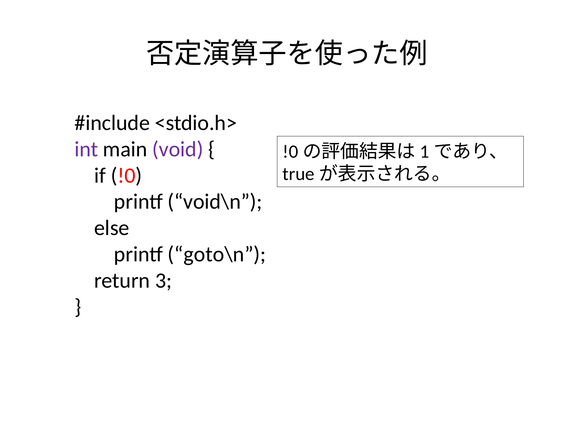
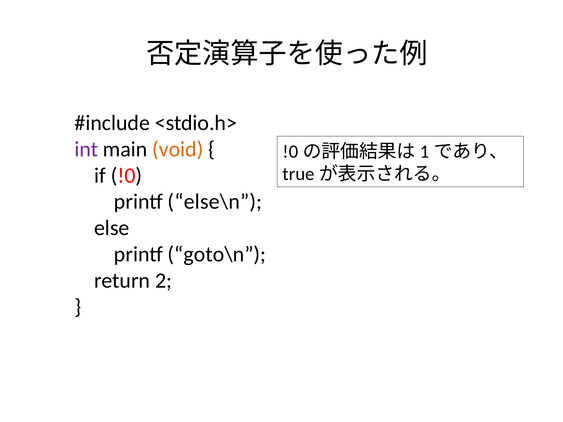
void colour: purple -> orange
void\n: void\n -> else\n
3: 3 -> 2
